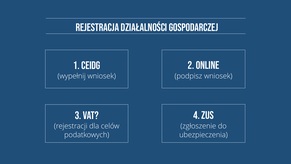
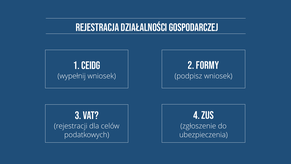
online: online -> formy
